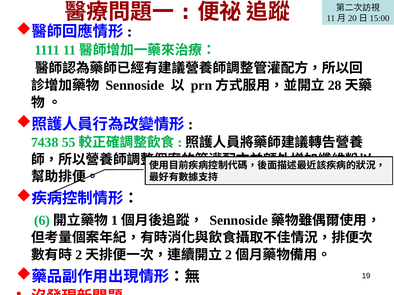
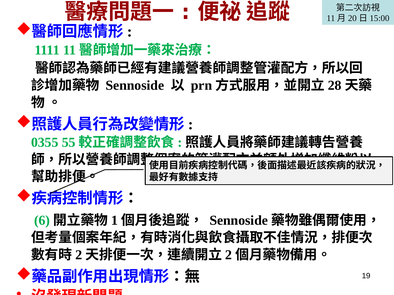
7438: 7438 -> 0355
